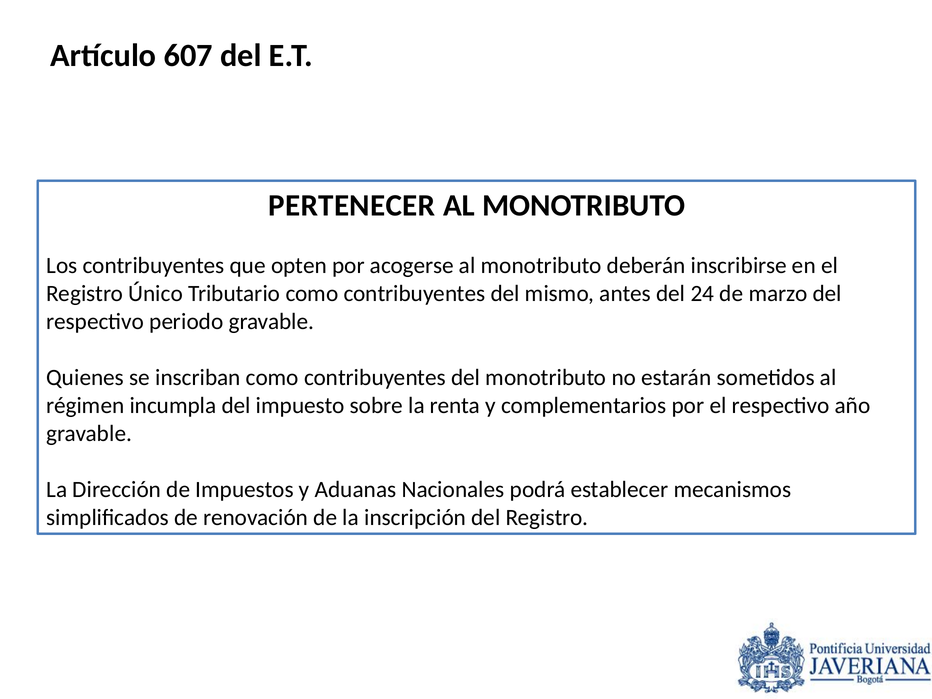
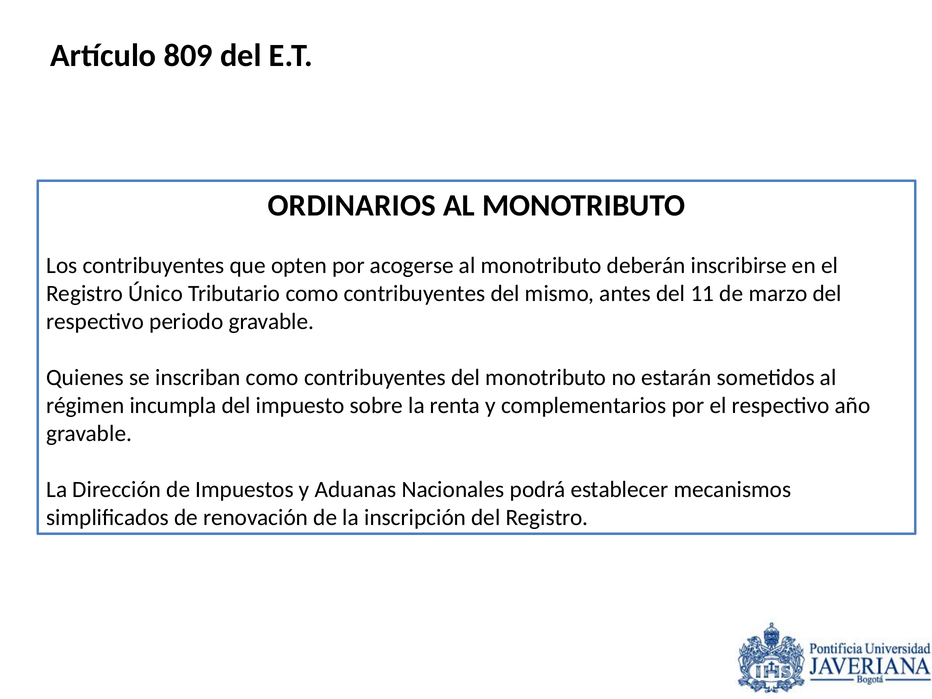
607: 607 -> 809
PERTENECER: PERTENECER -> ORDINARIOS
24: 24 -> 11
